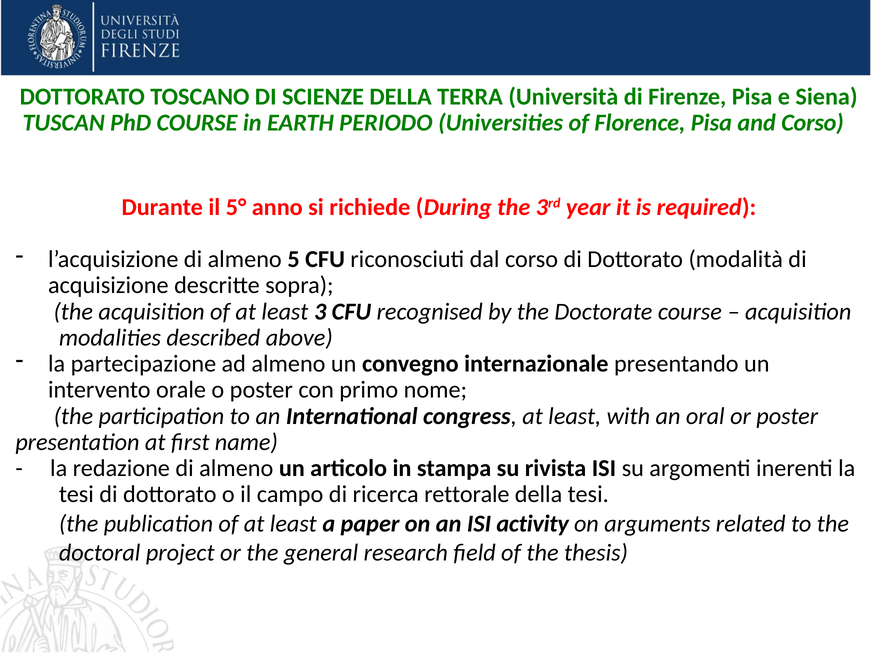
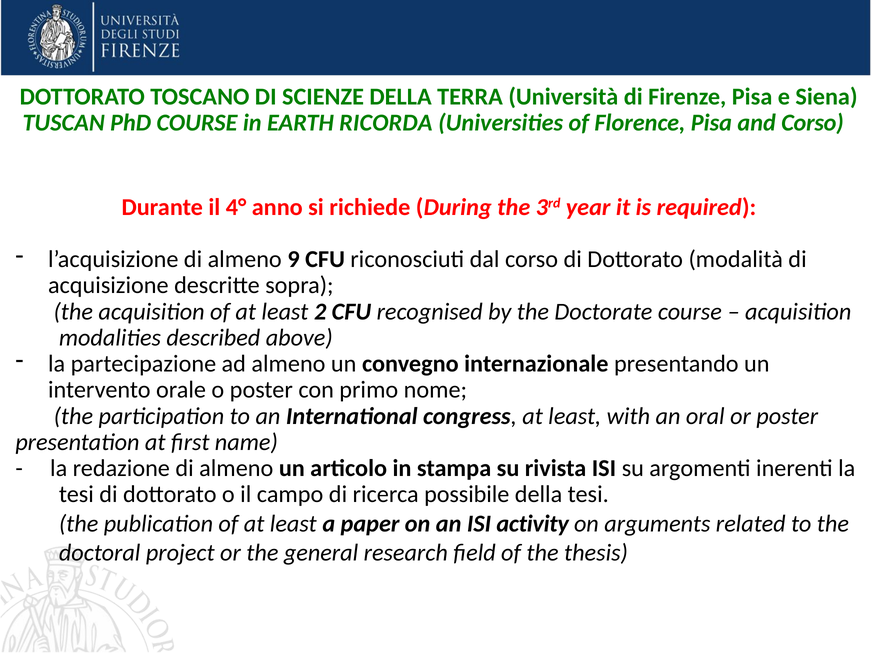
PERIODO: PERIODO -> RICORDA
5°: 5° -> 4°
5: 5 -> 9
3: 3 -> 2
rettorale: rettorale -> possibile
